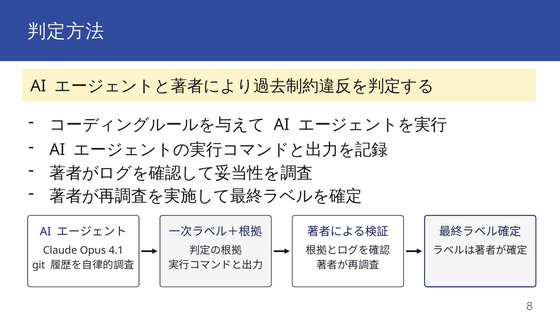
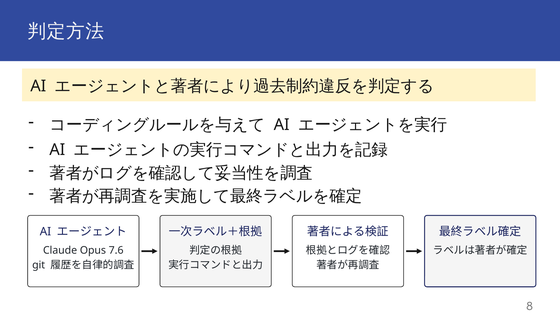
4.1: 4.1 -> 7.6
